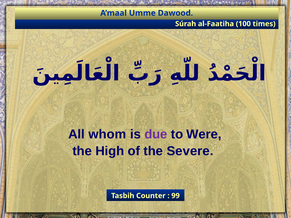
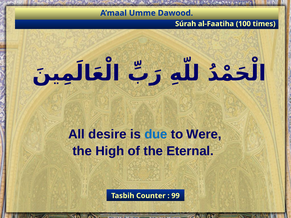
whom: whom -> desire
due colour: purple -> blue
Severe: Severe -> Eternal
